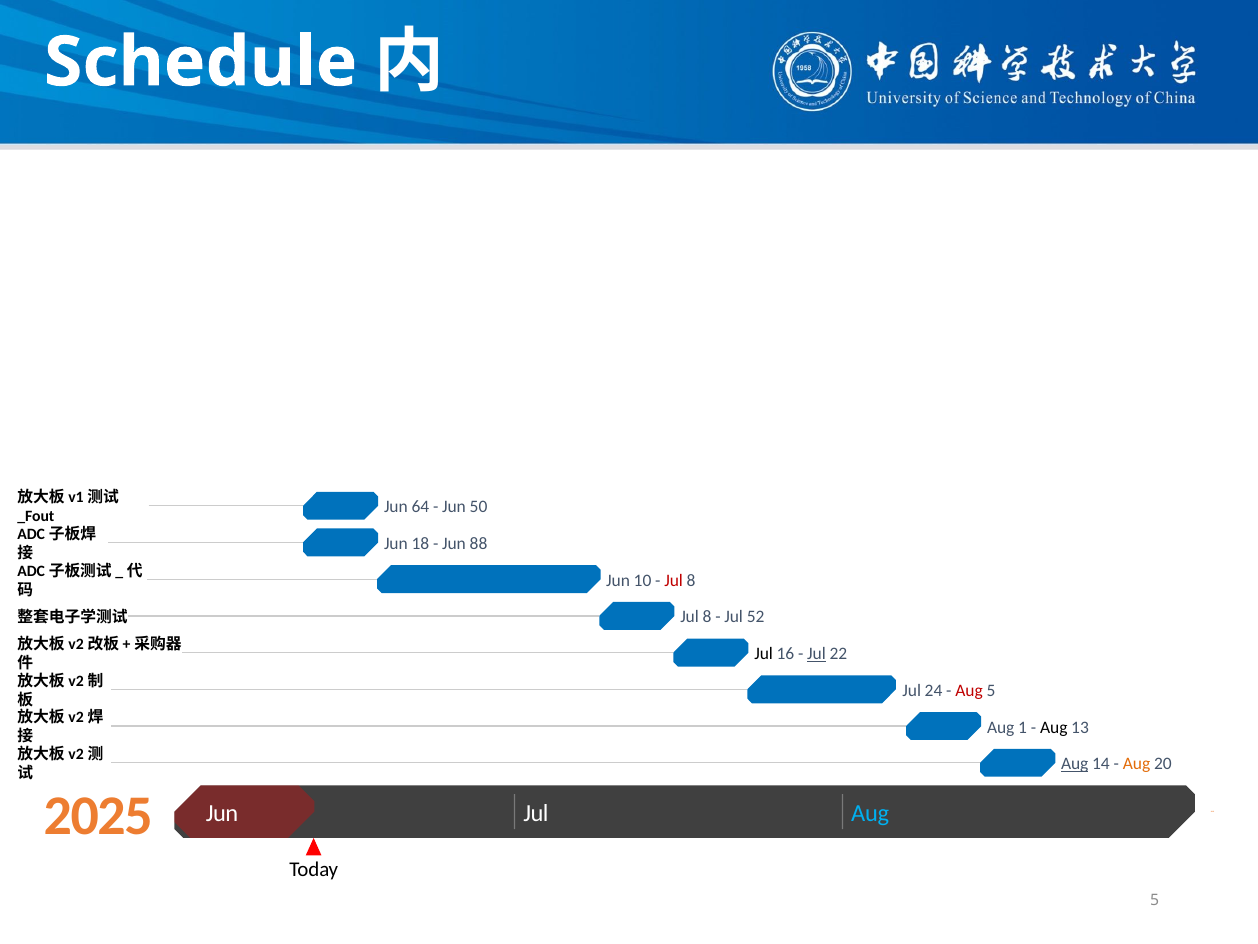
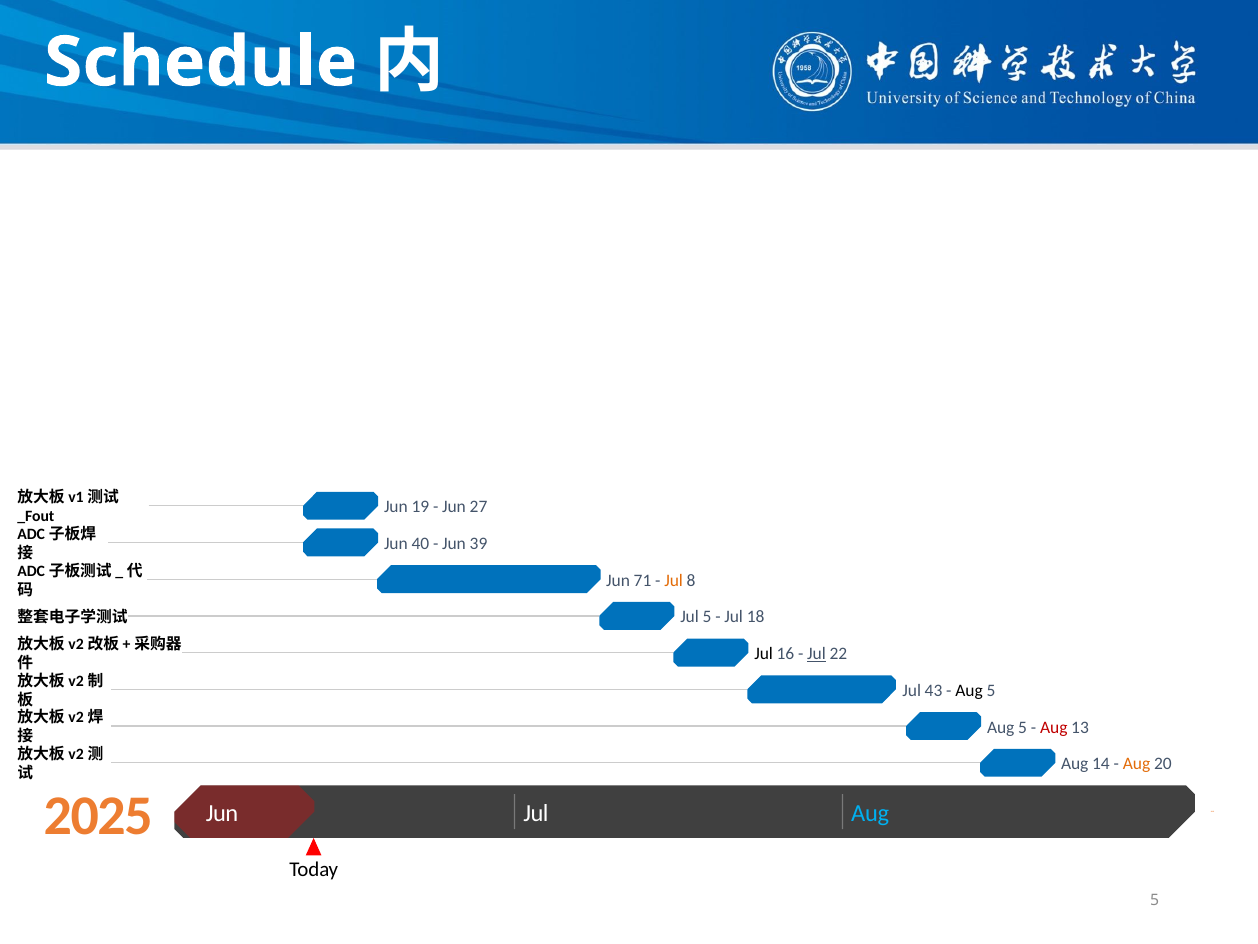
64: 64 -> 19
50: 50 -> 27
18: 18 -> 40
88: 88 -> 39
10: 10 -> 71
Jul at (674, 580) colour: red -> orange
8 at (707, 617): 8 -> 5
52: 52 -> 18
24: 24 -> 43
Aug at (969, 690) colour: red -> black
1 at (1023, 727): 1 -> 5
Aug at (1054, 727) colour: black -> red
Aug at (1075, 764) underline: present -> none
